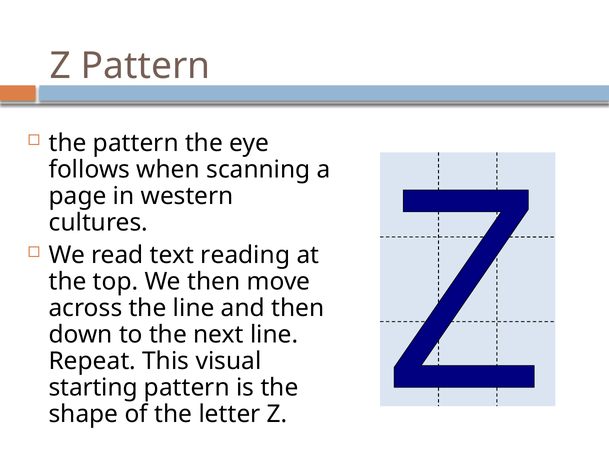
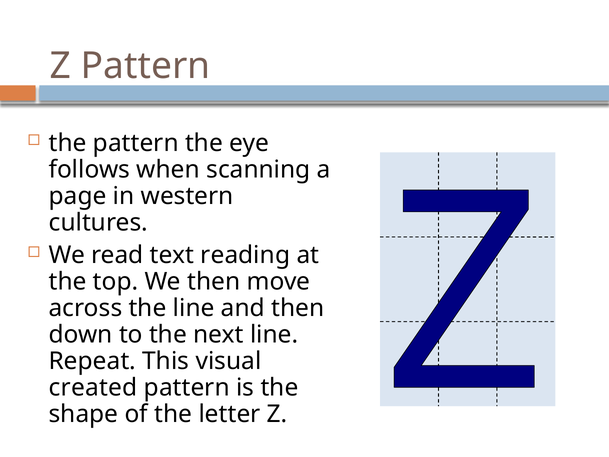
starting: starting -> created
